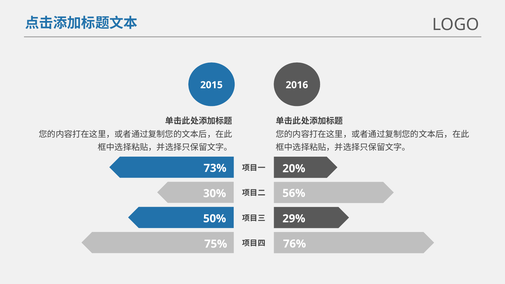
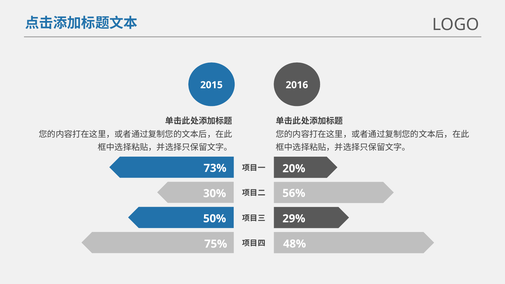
76%: 76% -> 48%
